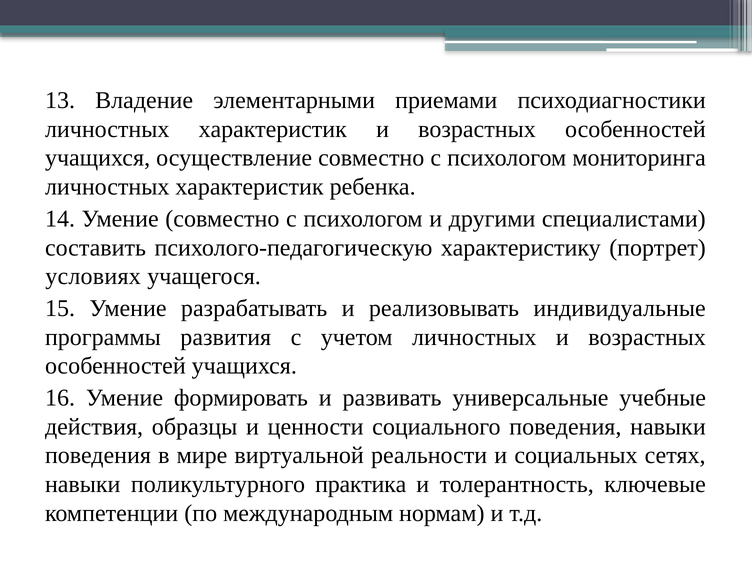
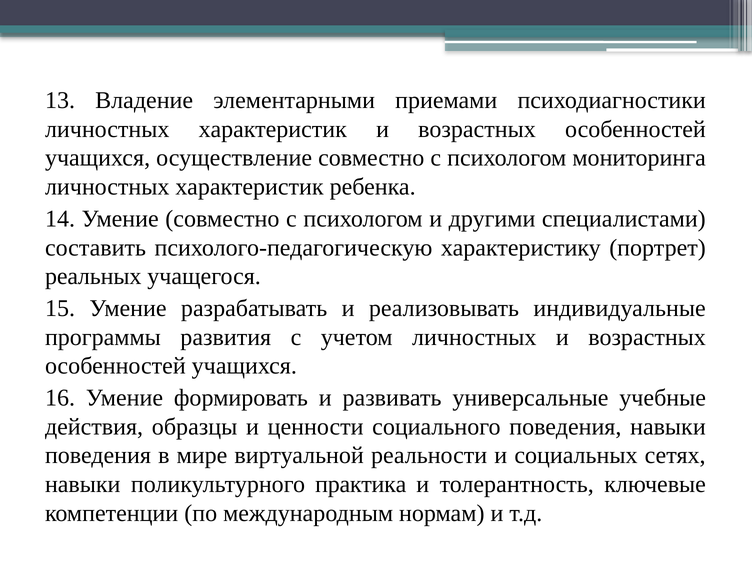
условиях: условиях -> реальных
